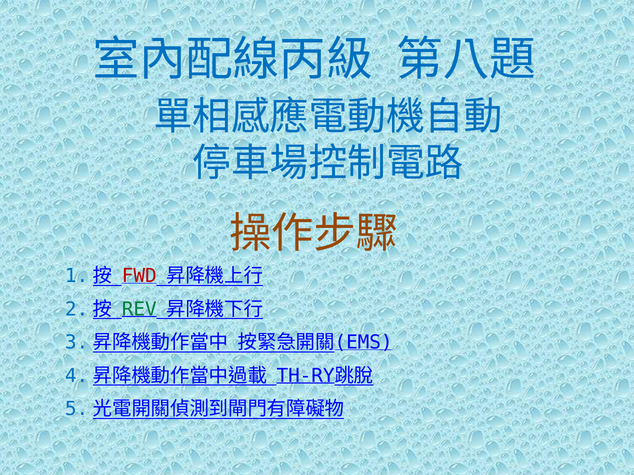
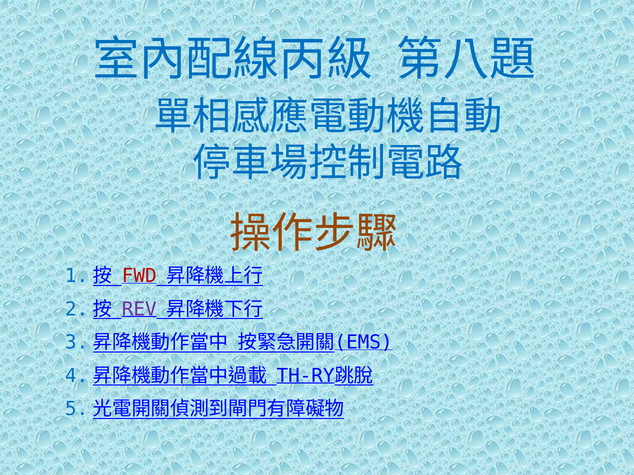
REV colour: green -> purple
